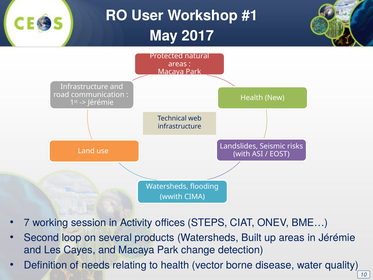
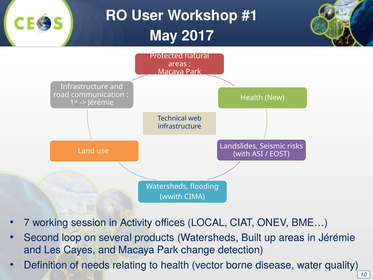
STEPS: STEPS -> LOCAL
